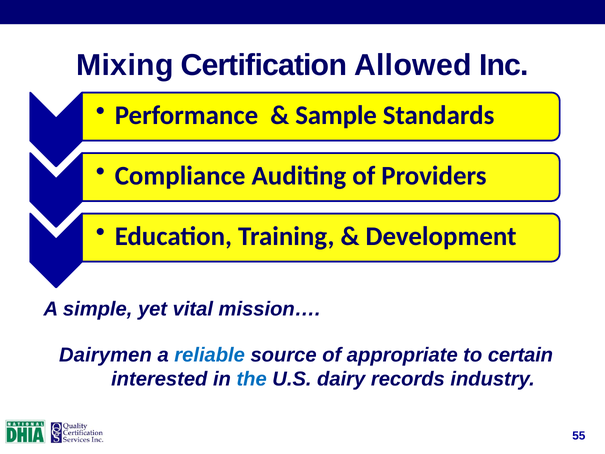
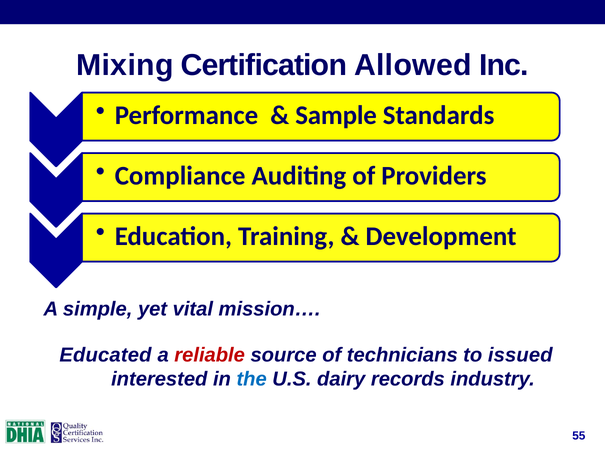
Dairymen: Dairymen -> Educated
reliable colour: blue -> red
appropriate: appropriate -> technicians
certain: certain -> issued
